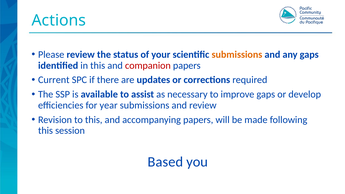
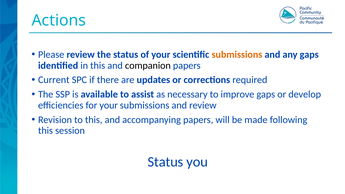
companion colour: red -> black
for year: year -> your
Based at (165, 162): Based -> Status
